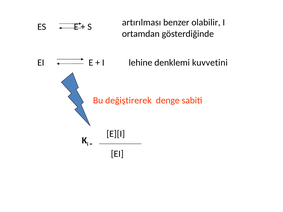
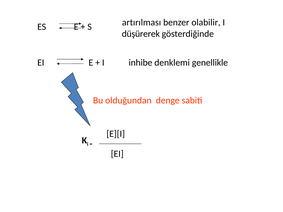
ortamdan: ortamdan -> düşürerek
lehine: lehine -> inhibe
kuvvetini: kuvvetini -> genellikle
değiştirerek: değiştirerek -> olduğundan
